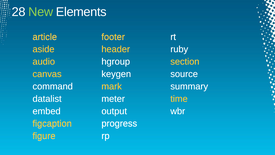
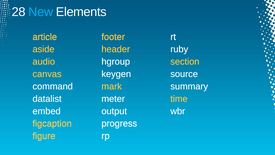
New colour: light green -> light blue
